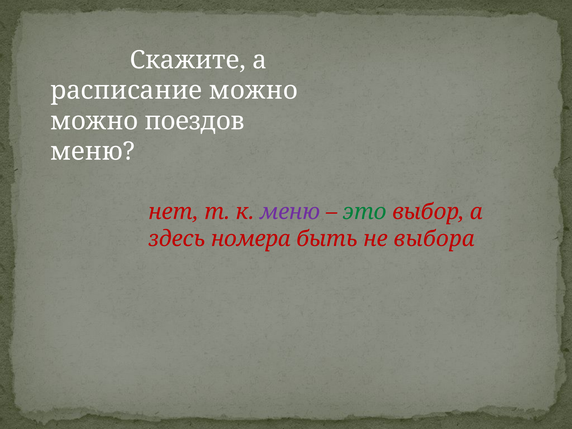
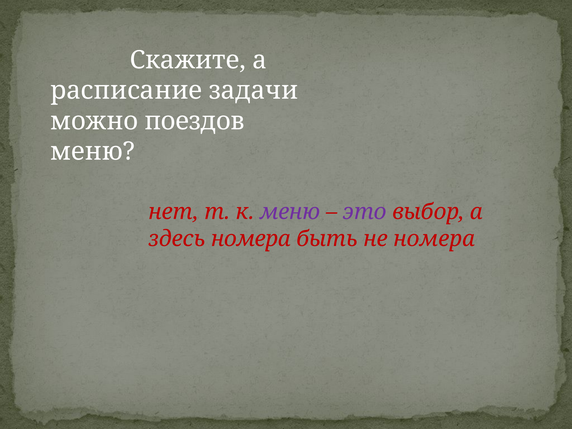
расписание можно: можно -> задачи
это colour: green -> purple
не выбора: выбора -> номера
